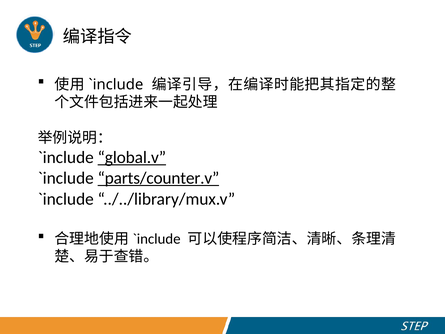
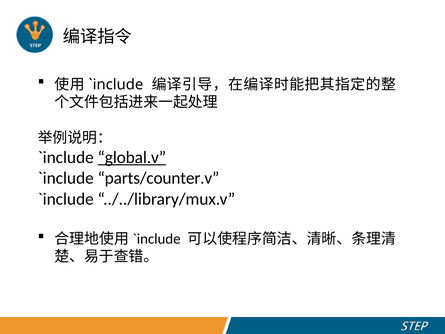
parts/counter.v underline: present -> none
